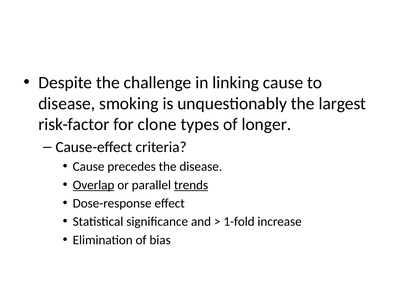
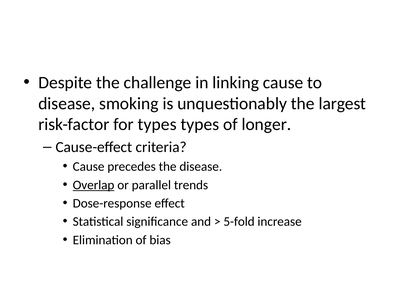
for clone: clone -> types
trends underline: present -> none
1-fold: 1-fold -> 5-fold
